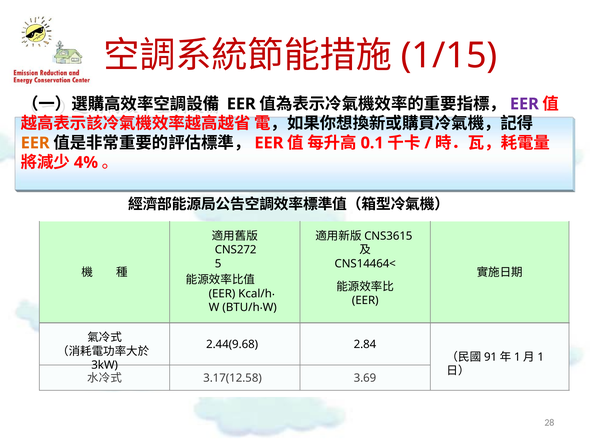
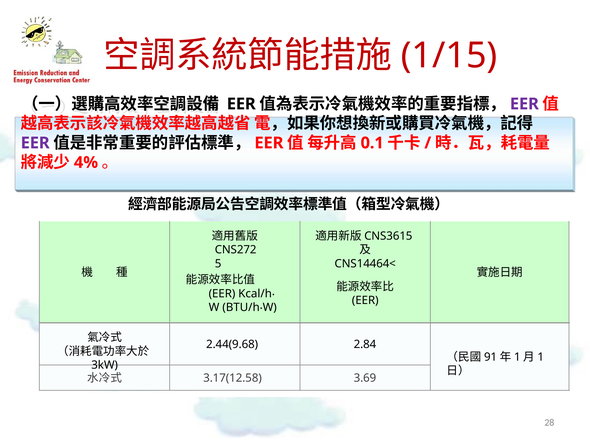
EER at (35, 143) colour: orange -> purple
